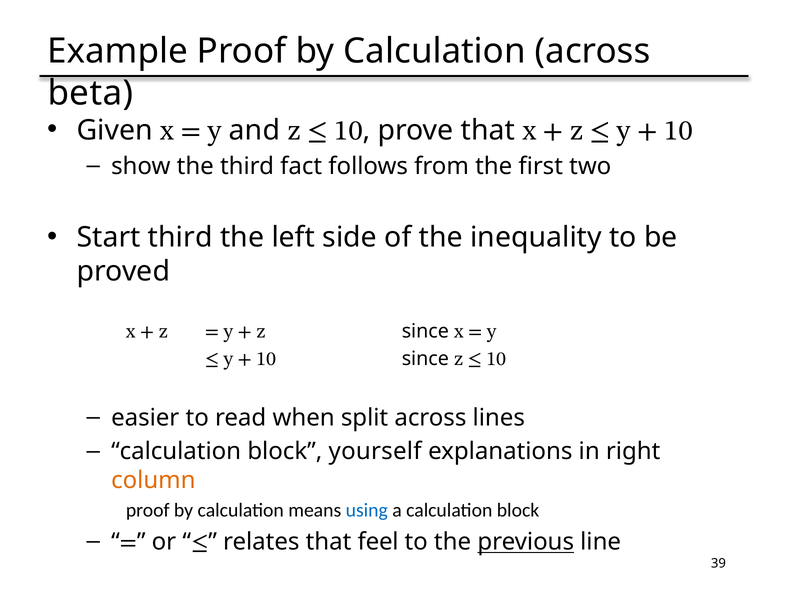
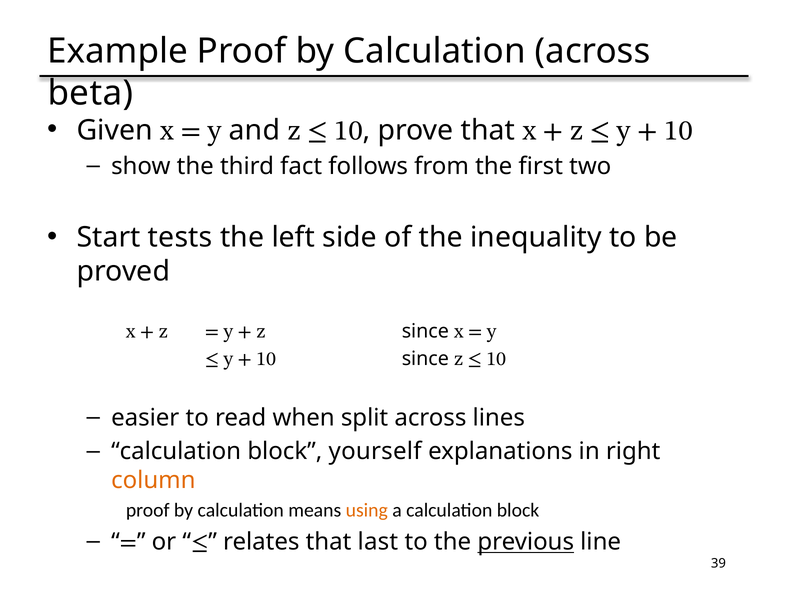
Start third: third -> tests
using colour: blue -> orange
feel: feel -> last
